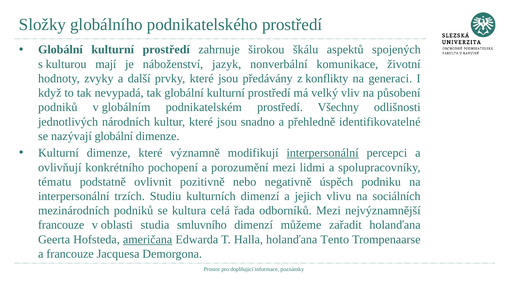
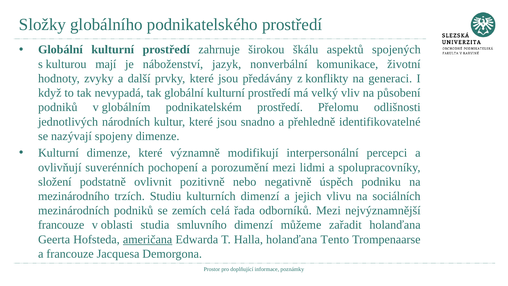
Všechny: Všechny -> Přelomu
nazývají globální: globální -> spojeny
interpersonální at (323, 153) underline: present -> none
konkrétního: konkrétního -> suverénních
tématu: tématu -> složení
interpersonální at (74, 196): interpersonální -> mezinárodního
kultura: kultura -> zemích
